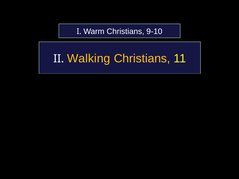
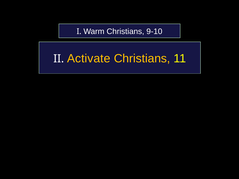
Walking: Walking -> Activate
